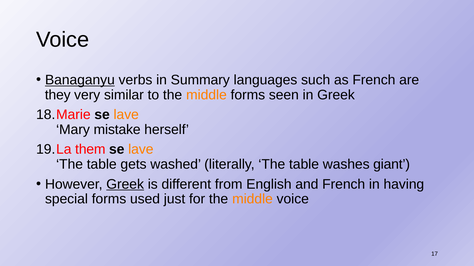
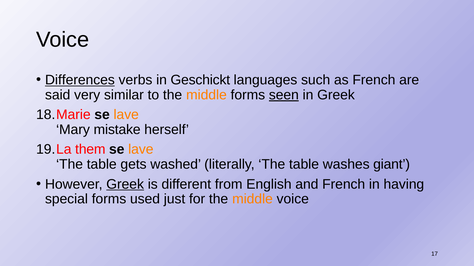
Banaganyu: Banaganyu -> Differences
Summary: Summary -> Geschickt
they: they -> said
seen underline: none -> present
